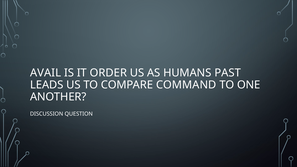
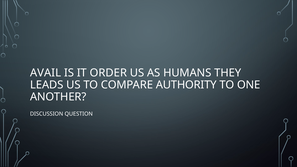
PAST: PAST -> THEY
COMMAND: COMMAND -> AUTHORITY
